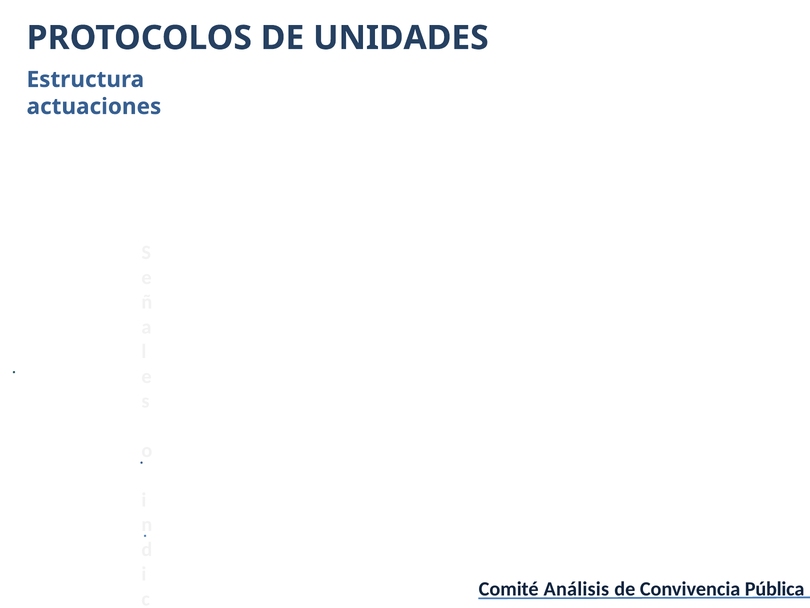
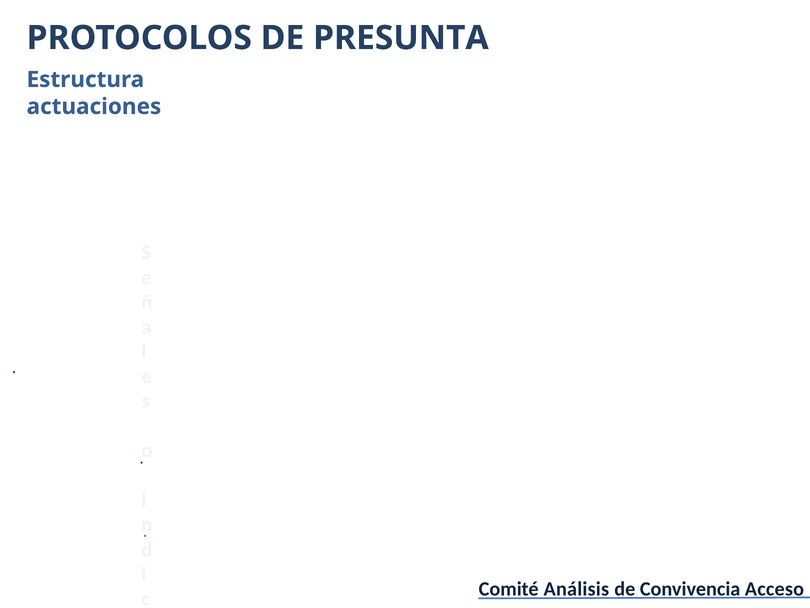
UNIDADES: UNIDADES -> PRESUNTA
Pública: Pública -> Acceso
